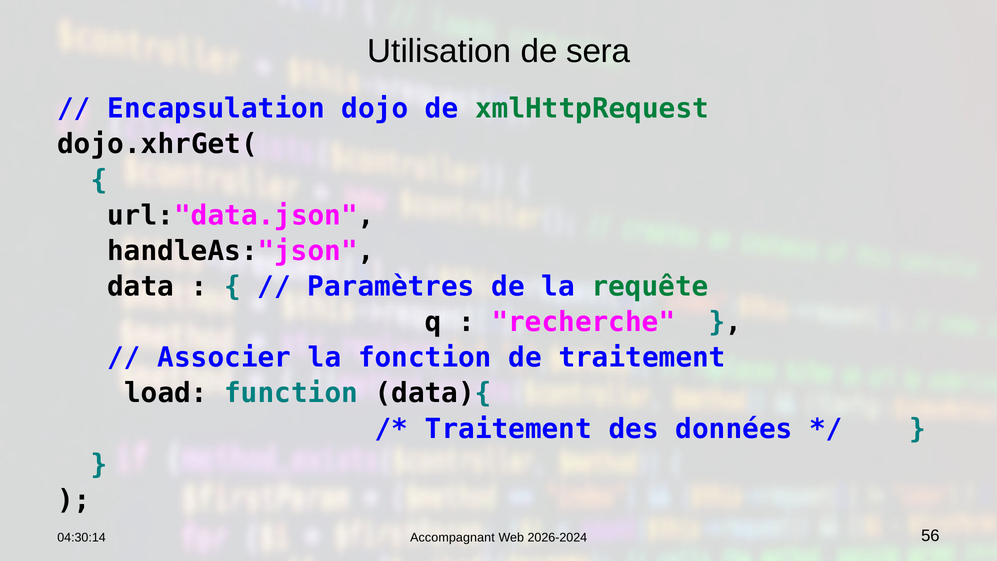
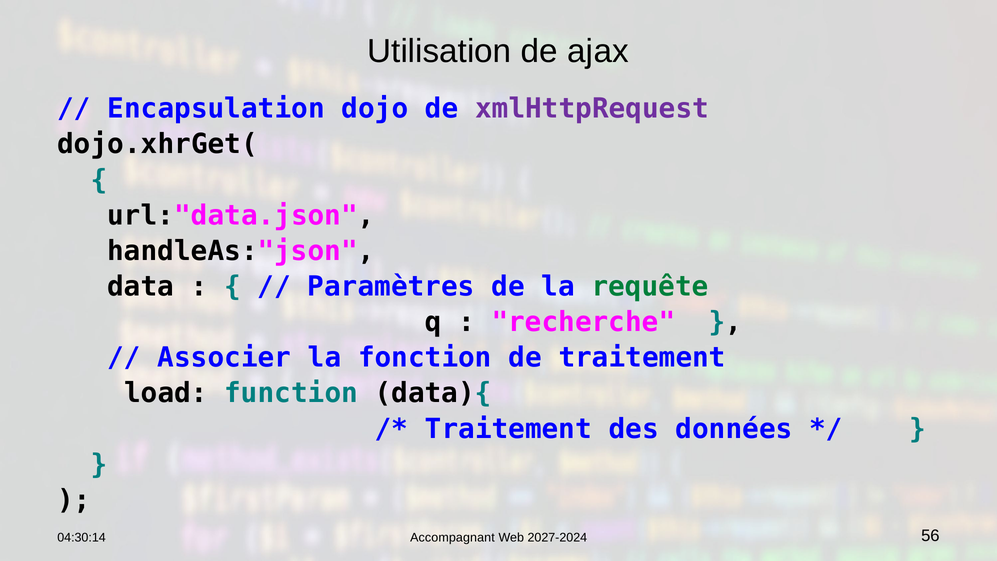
sera: sera -> ajax
xmlHttpRequest colour: green -> purple
2026-2024: 2026-2024 -> 2027-2024
